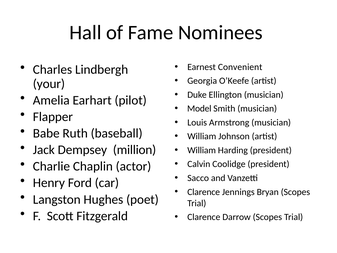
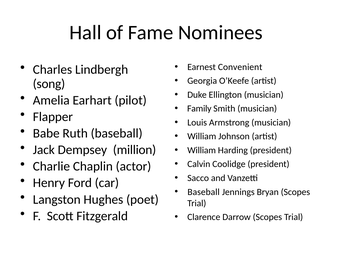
your: your -> song
Model: Model -> Family
Clarence at (204, 192): Clarence -> Baseball
